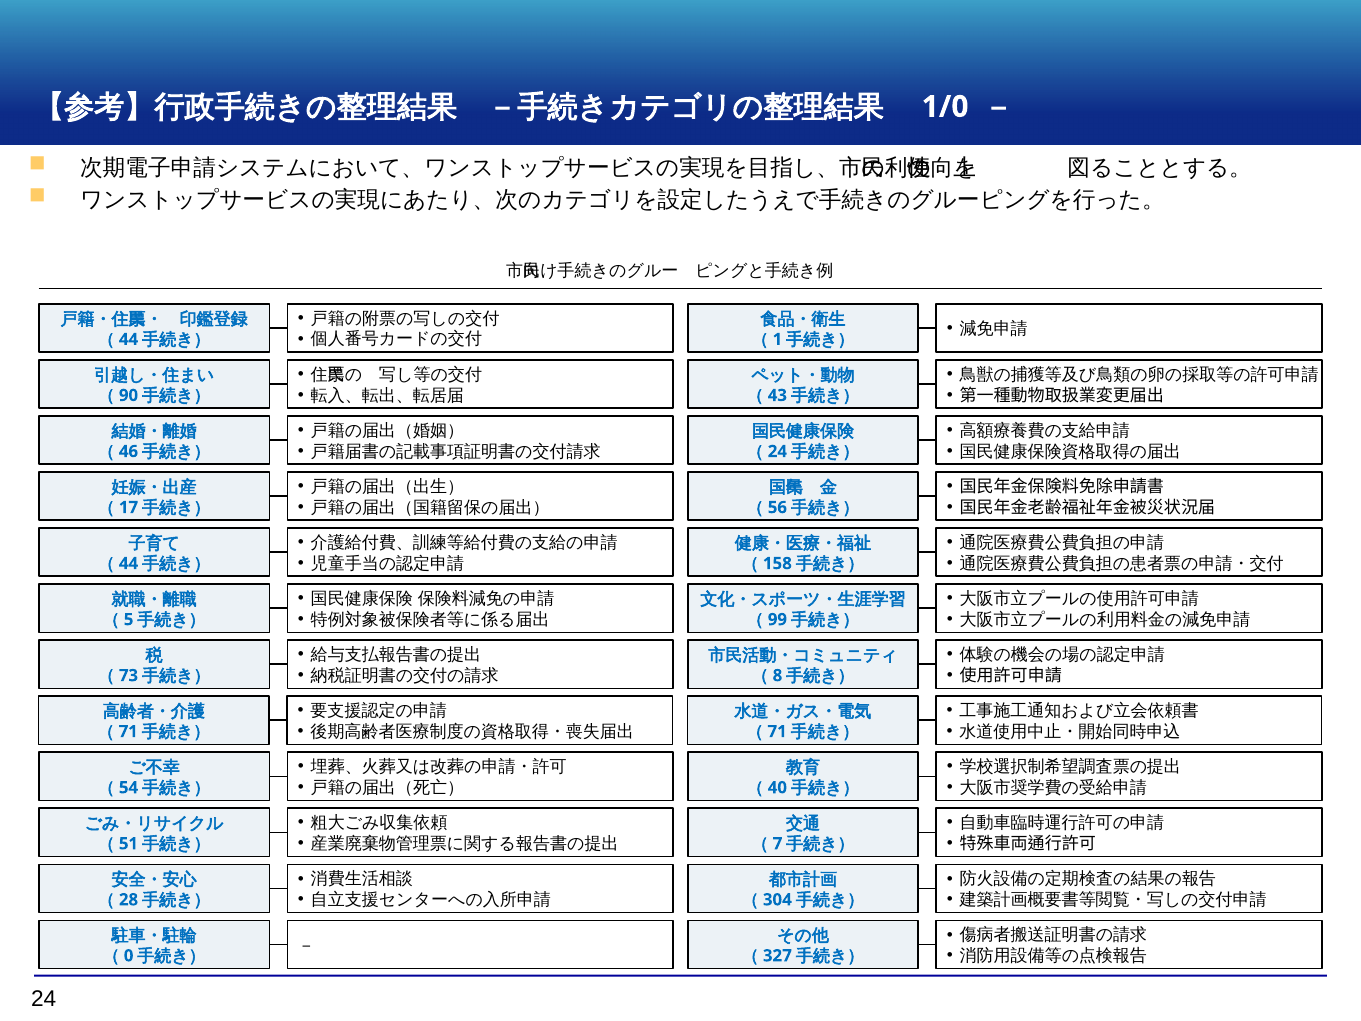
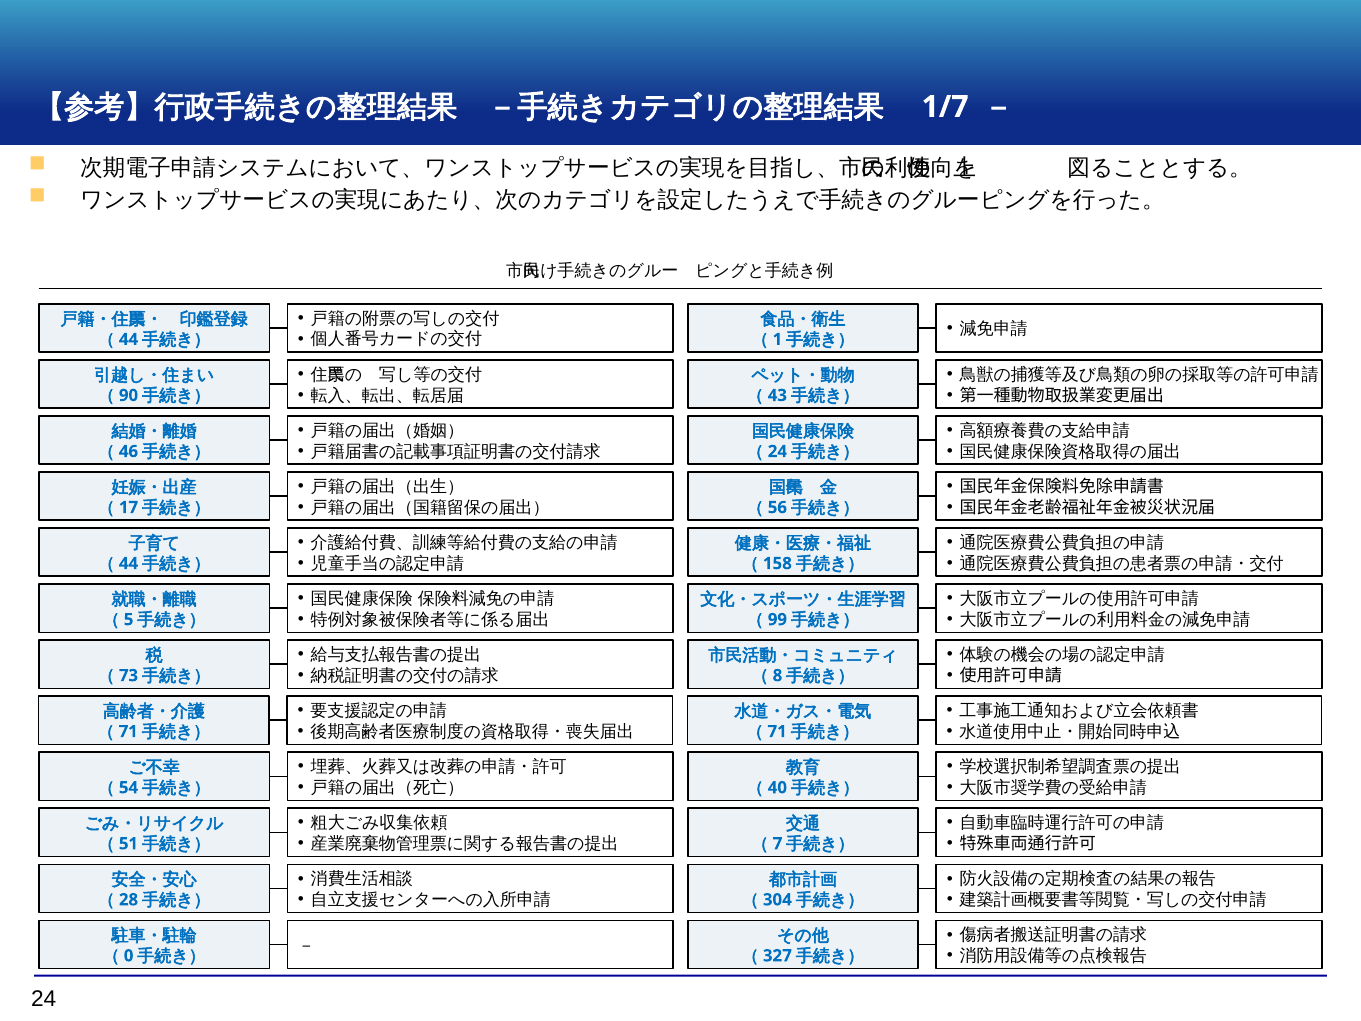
1/0: 1/0 -> 1/7
